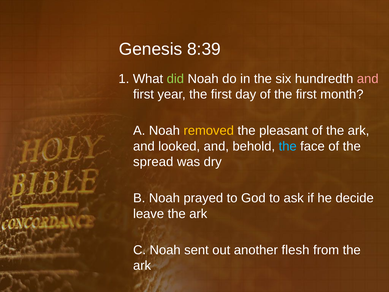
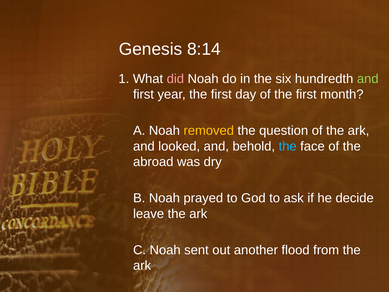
8:39: 8:39 -> 8:14
did colour: light green -> pink
and at (368, 79) colour: pink -> light green
pleasant: pleasant -> question
spread: spread -> abroad
flesh: flesh -> flood
